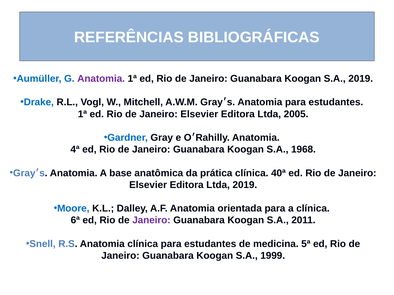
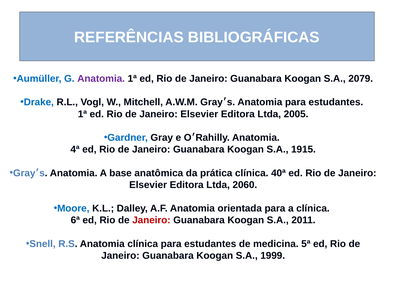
S.A 2019: 2019 -> 2079
1968: 1968 -> 1915
Ltda 2019: 2019 -> 2060
Janeiro at (151, 221) colour: purple -> red
